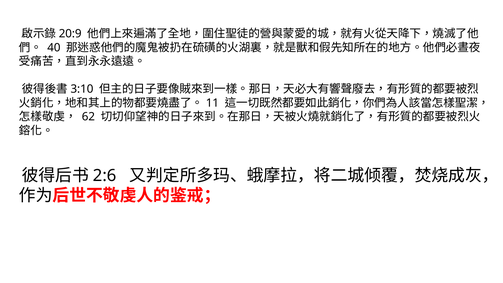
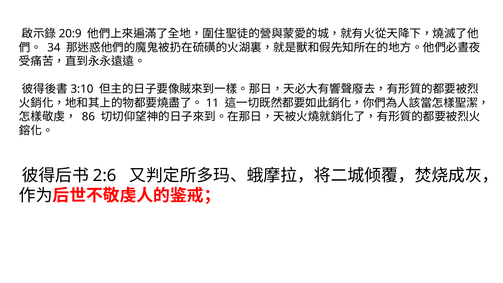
40: 40 -> 34
62: 62 -> 86
